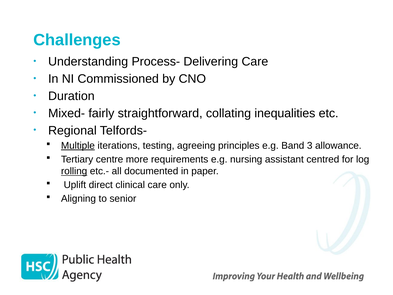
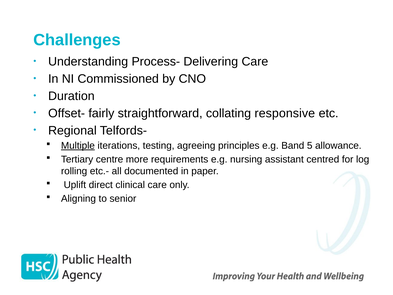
Mixed-: Mixed- -> Offset-
inequalities: inequalities -> responsive
3: 3 -> 5
rolling underline: present -> none
